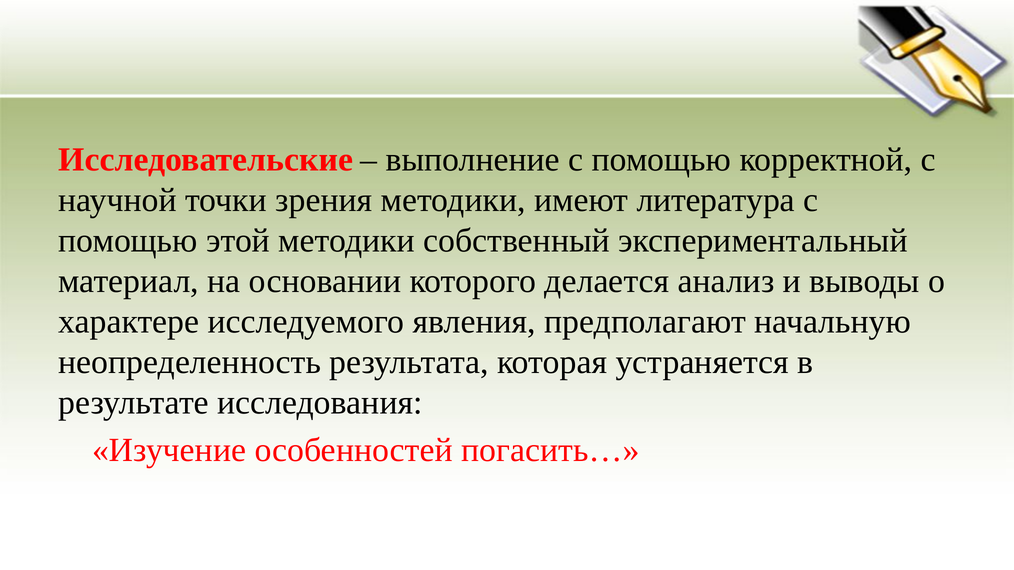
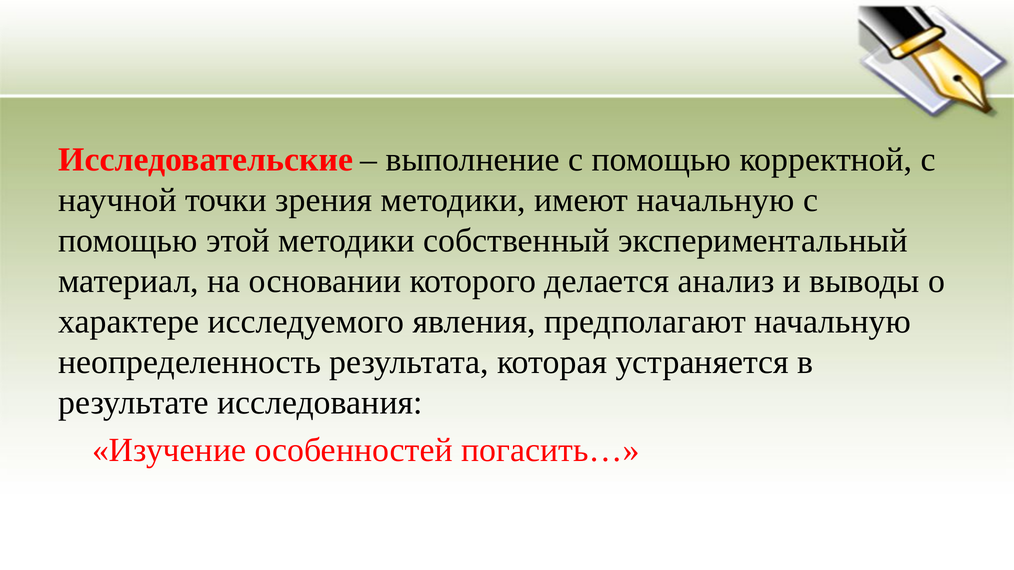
имеют литература: литература -> начальную
